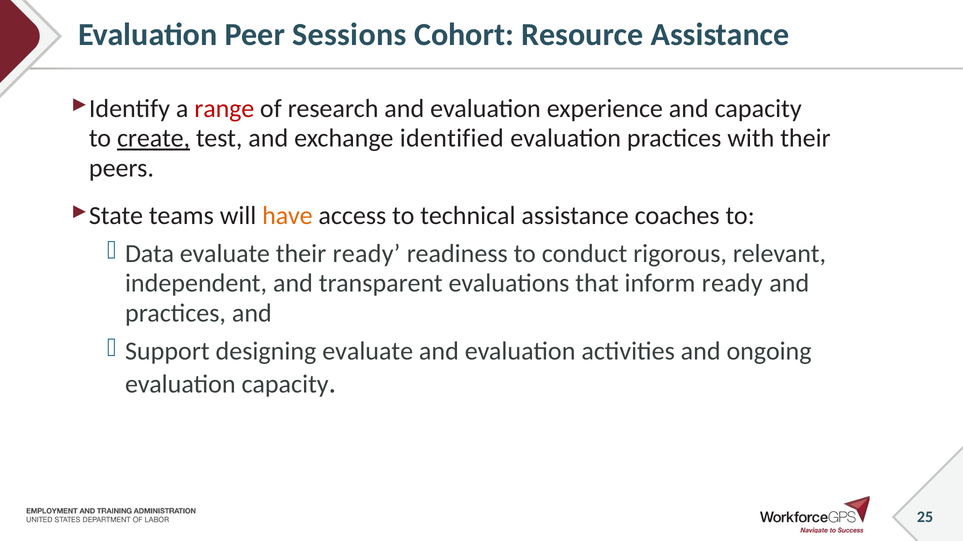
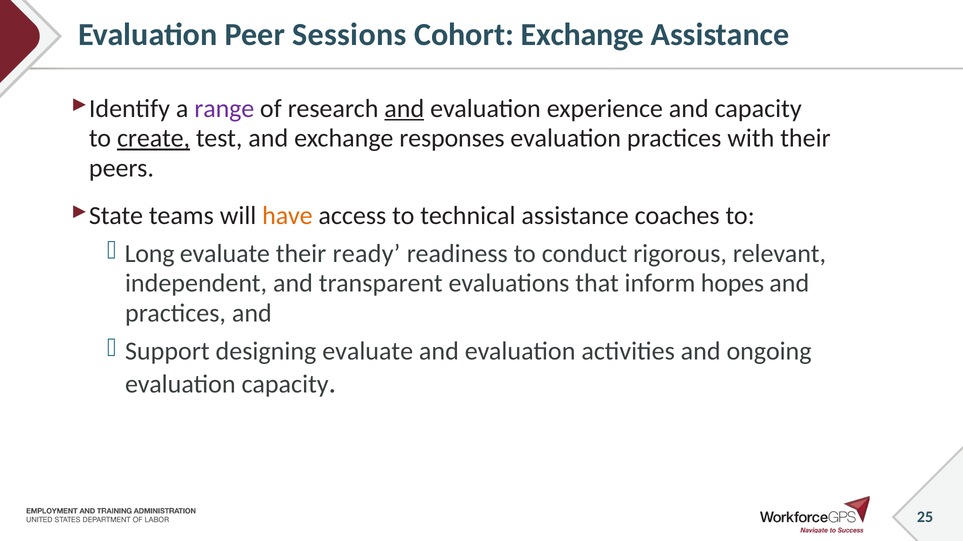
Cohort Resource: Resource -> Exchange
range colour: red -> purple
and at (404, 109) underline: none -> present
identified: identified -> responses
Data: Data -> Long
inform ready: ready -> hopes
